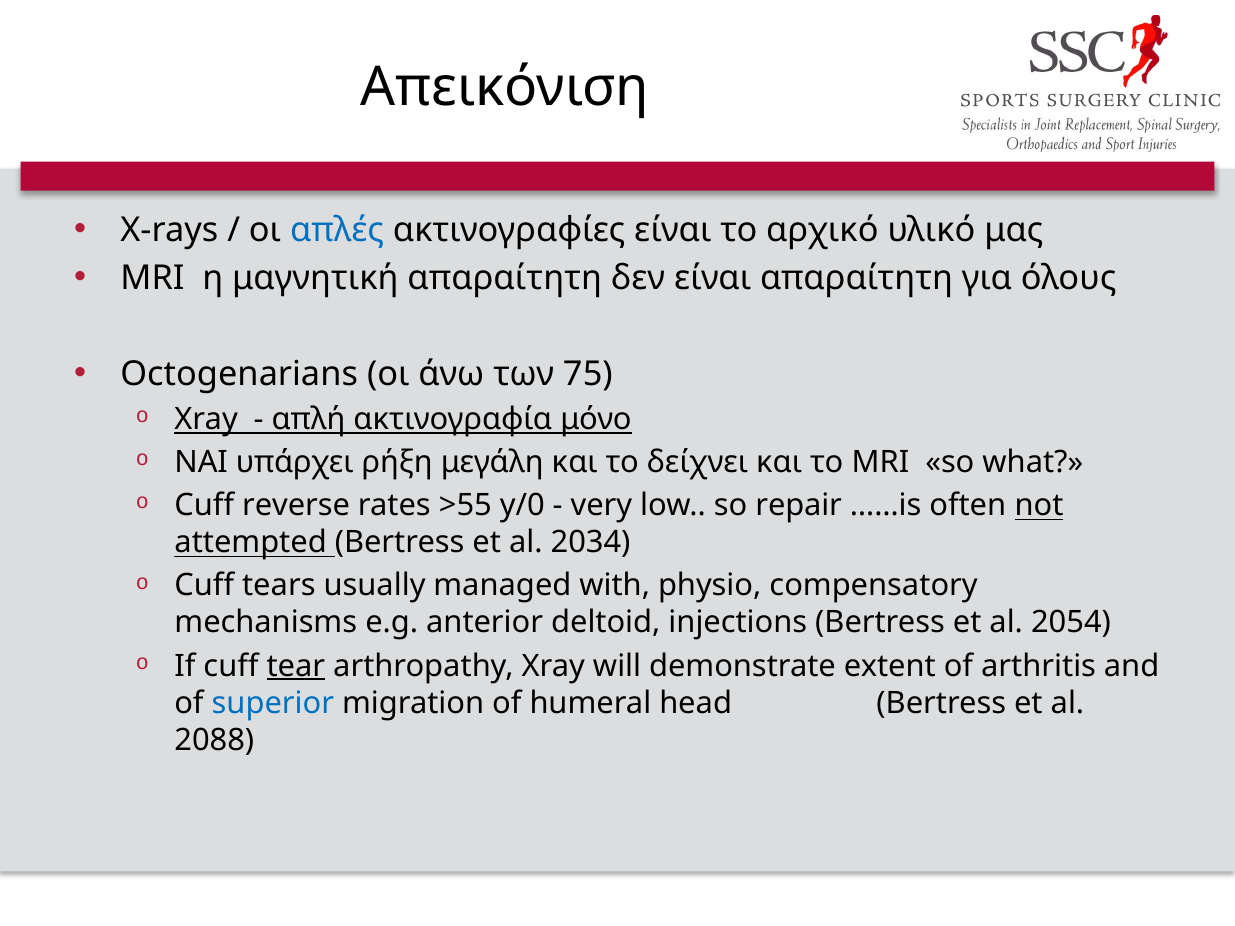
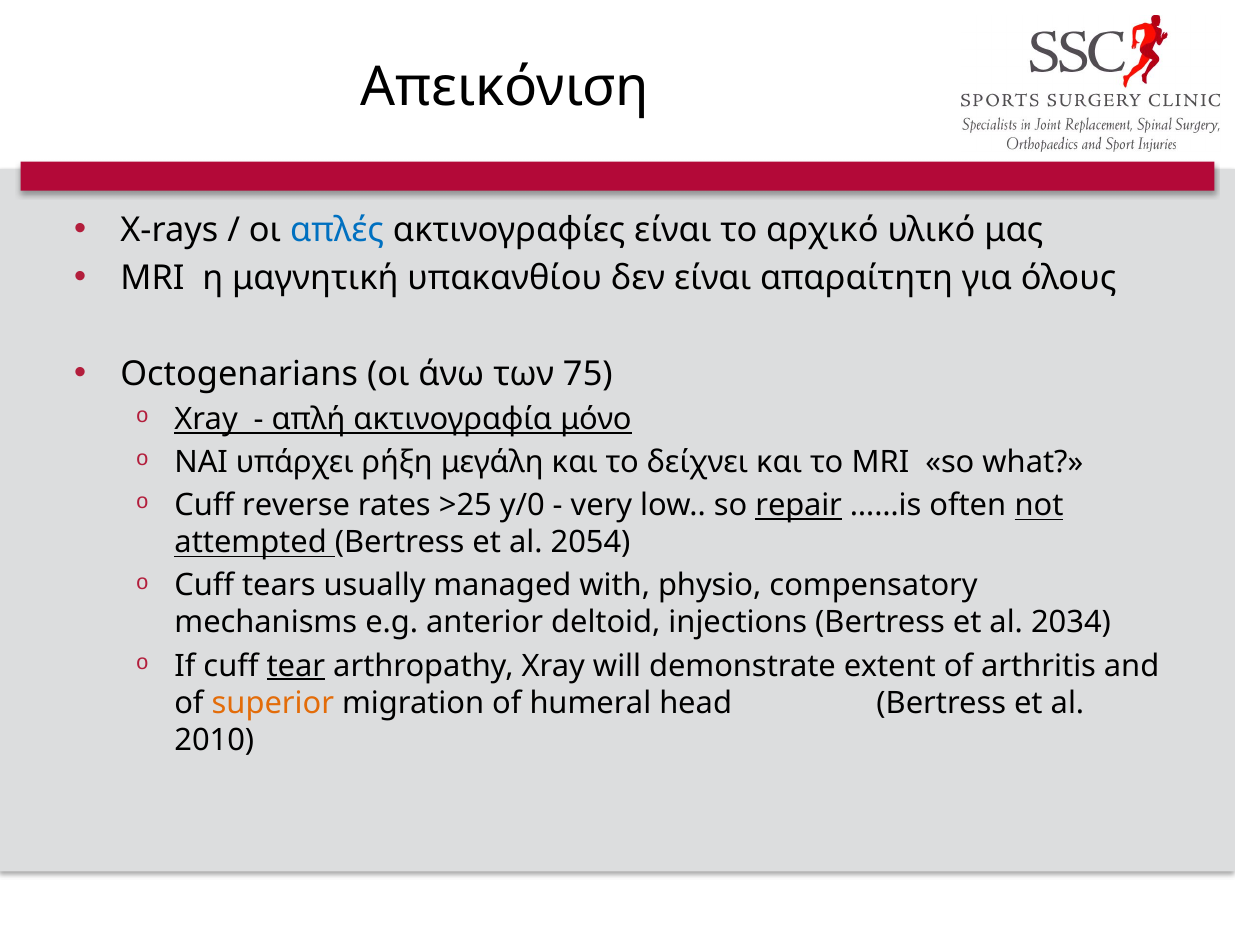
μαγνητική απαραίτητη: απαραίτητη -> υπακανθίου
>55: >55 -> >25
repair underline: none -> present
2034: 2034 -> 2054
2054: 2054 -> 2034
superior colour: blue -> orange
2088: 2088 -> 2010
